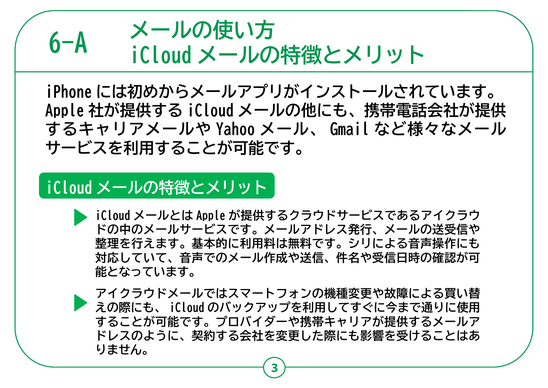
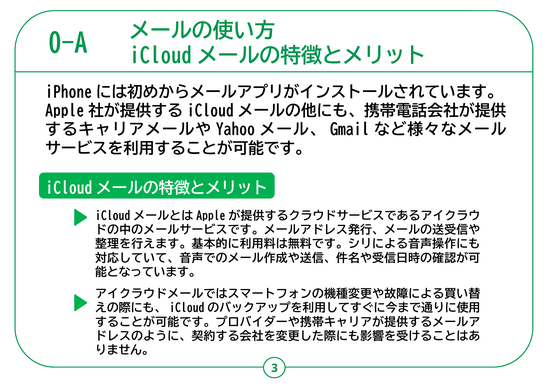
6-A: 6-A -> 0-A
